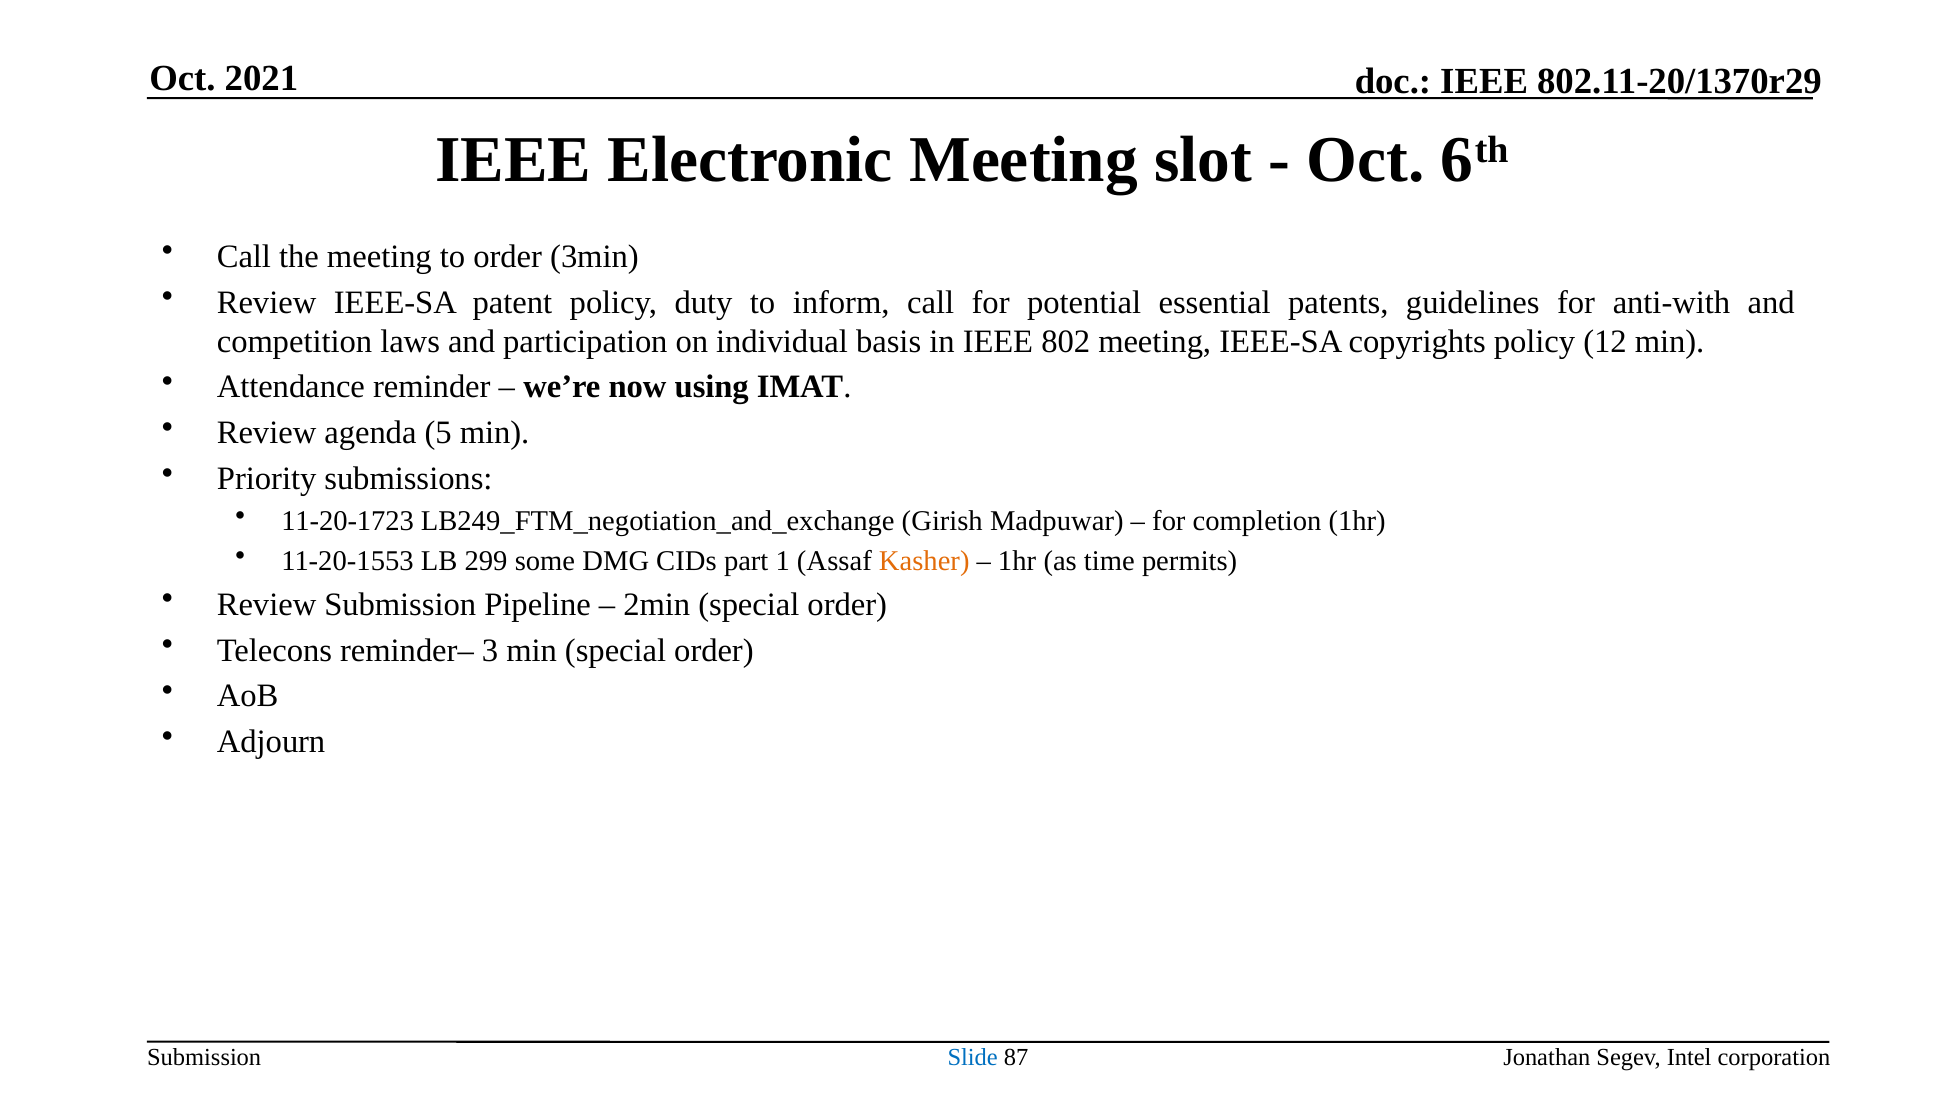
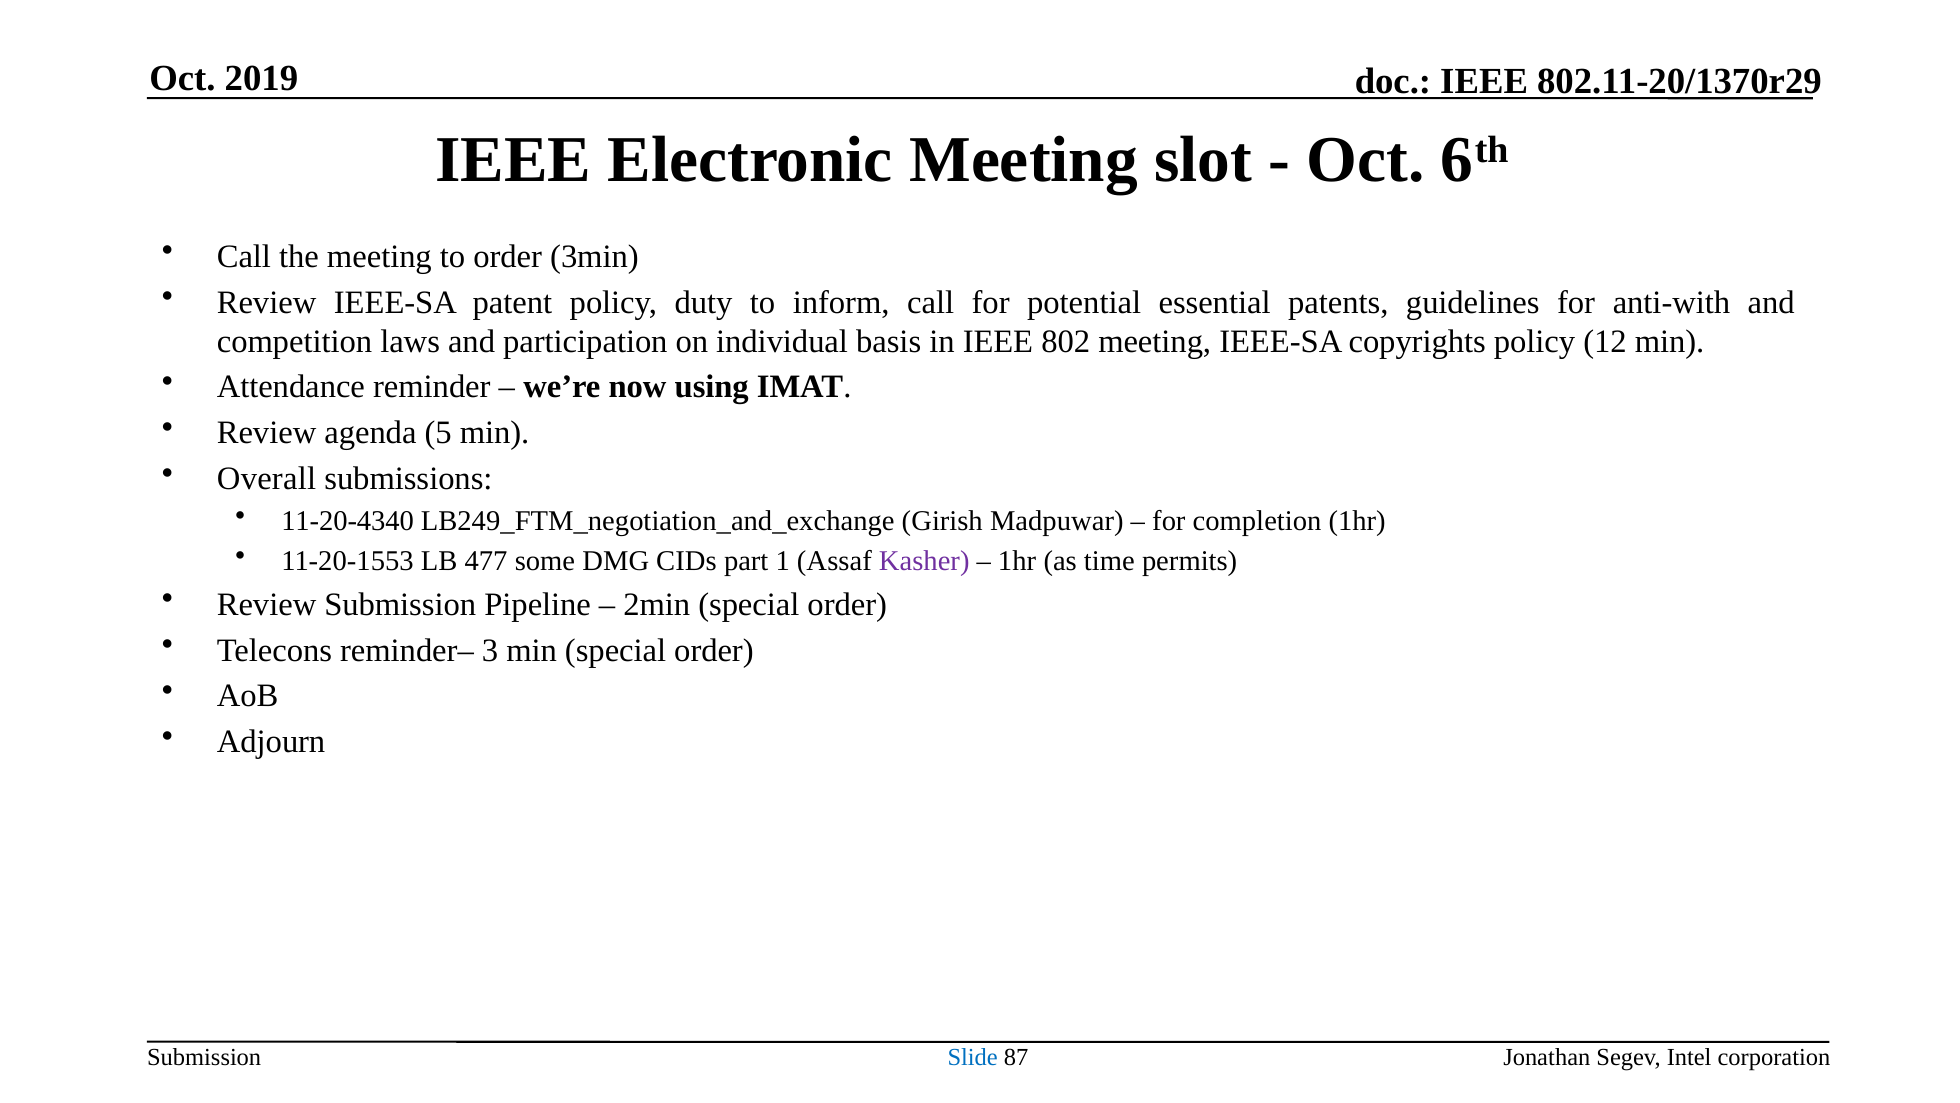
2021: 2021 -> 2019
Priority: Priority -> Overall
11-20-1723: 11-20-1723 -> 11-20-4340
299: 299 -> 477
Kasher colour: orange -> purple
